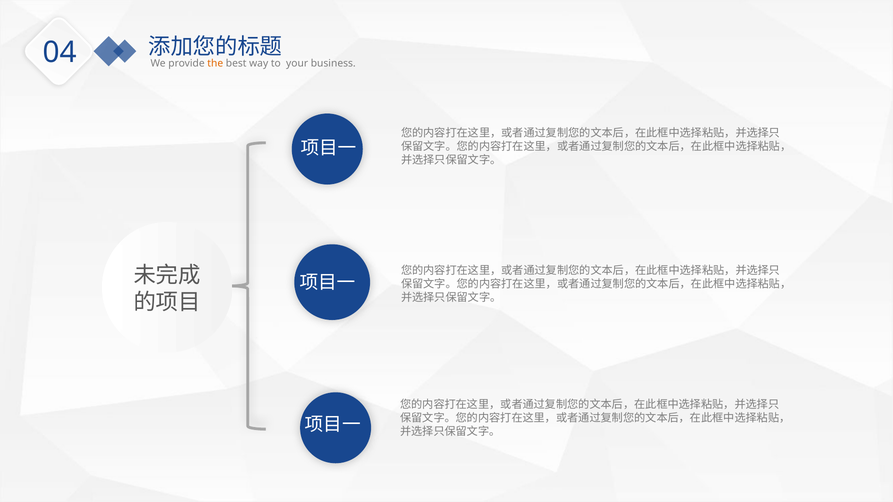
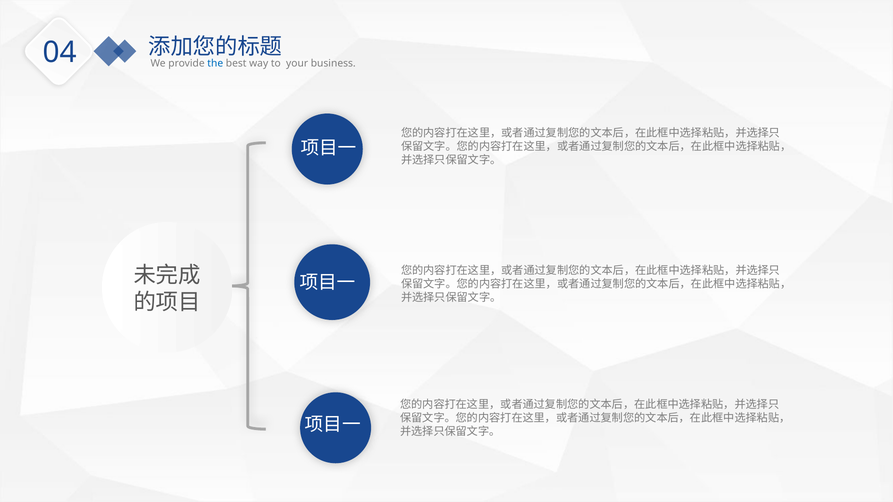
the colour: orange -> blue
